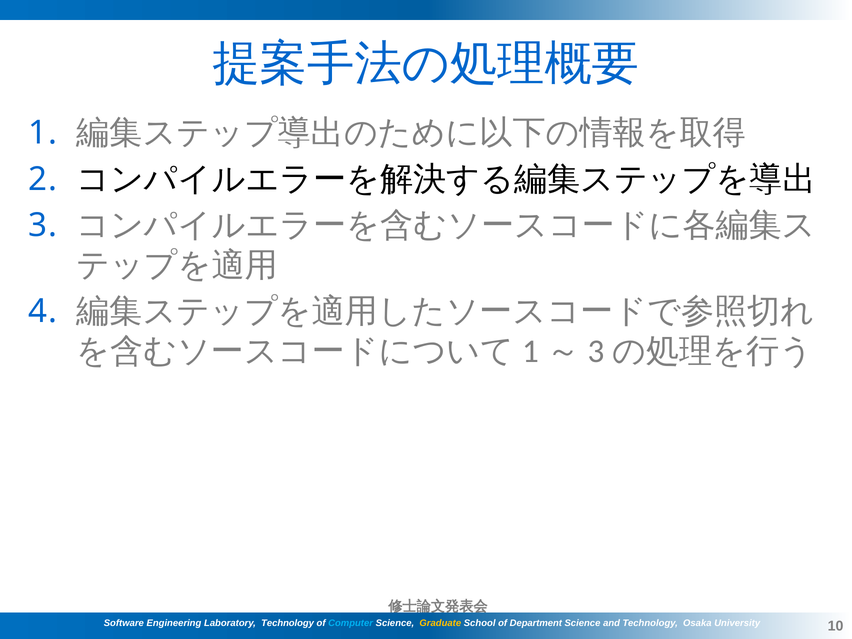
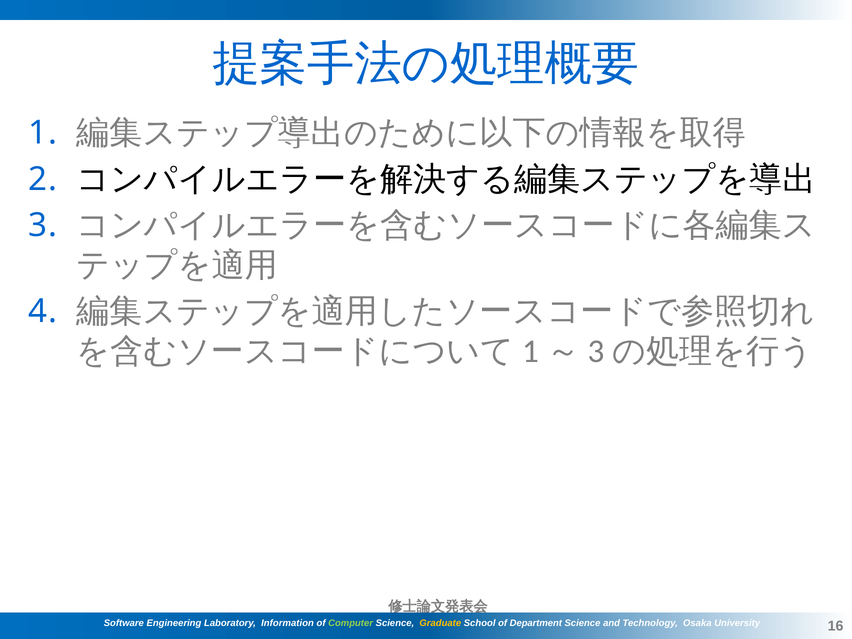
Laboratory Technology: Technology -> Information
Computer colour: light blue -> light green
10: 10 -> 16
